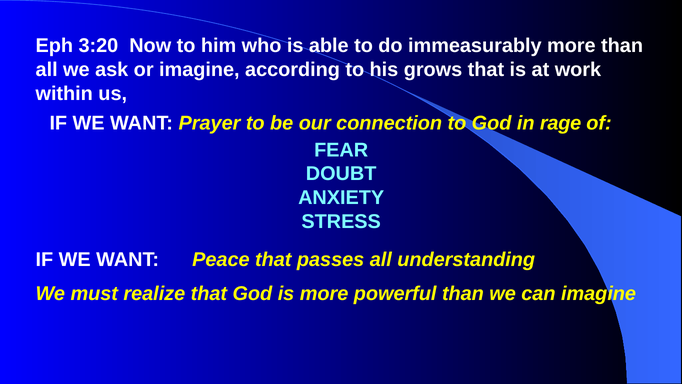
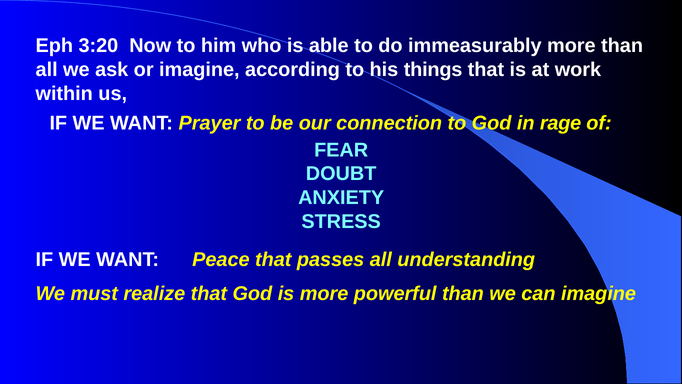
grows: grows -> things
